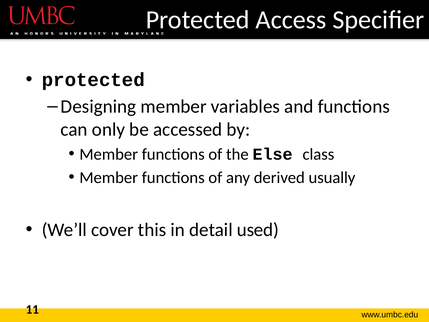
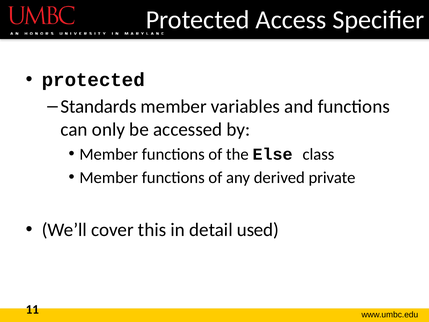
Designing: Designing -> Standards
usually: usually -> private
